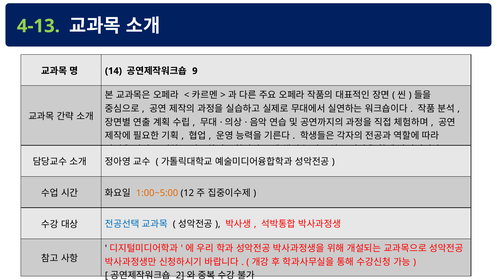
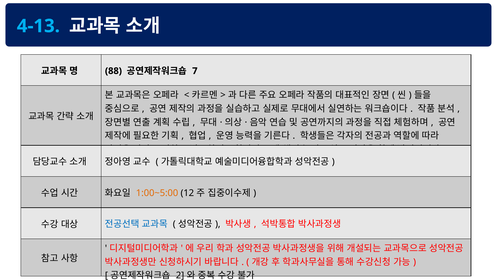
4-13 colour: light green -> light blue
14: 14 -> 88
9: 9 -> 7
